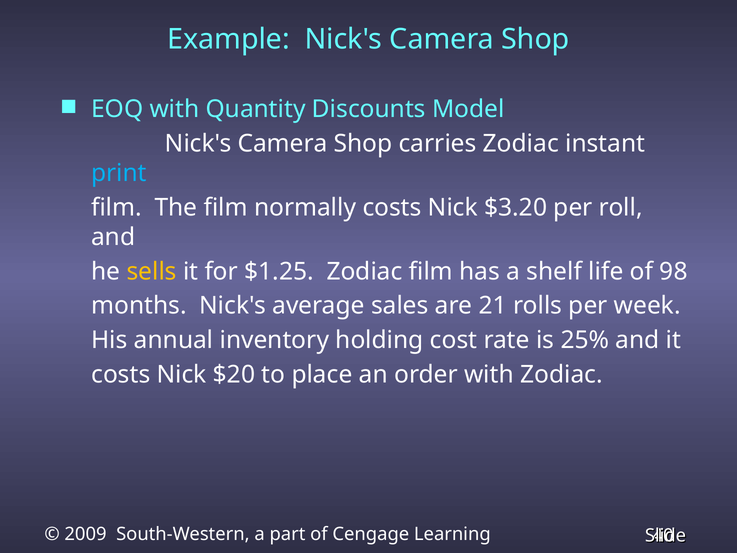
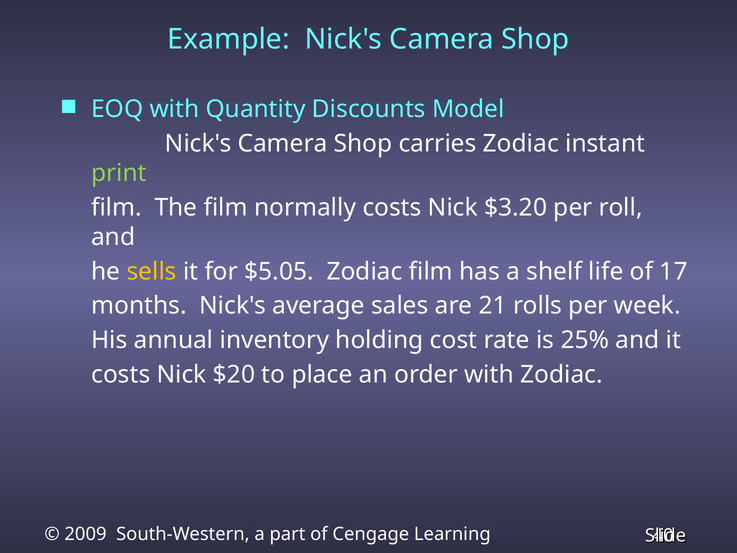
print colour: light blue -> light green
$1.25: $1.25 -> $5.05
98: 98 -> 17
